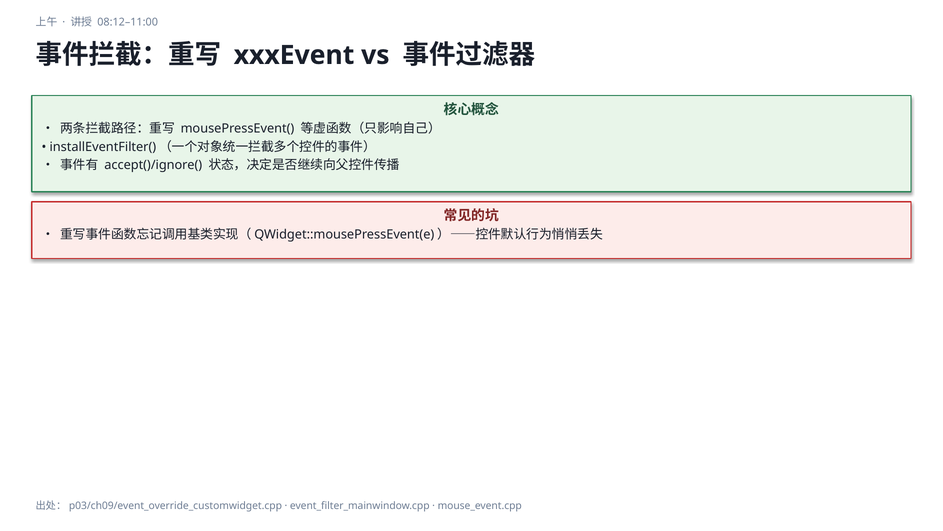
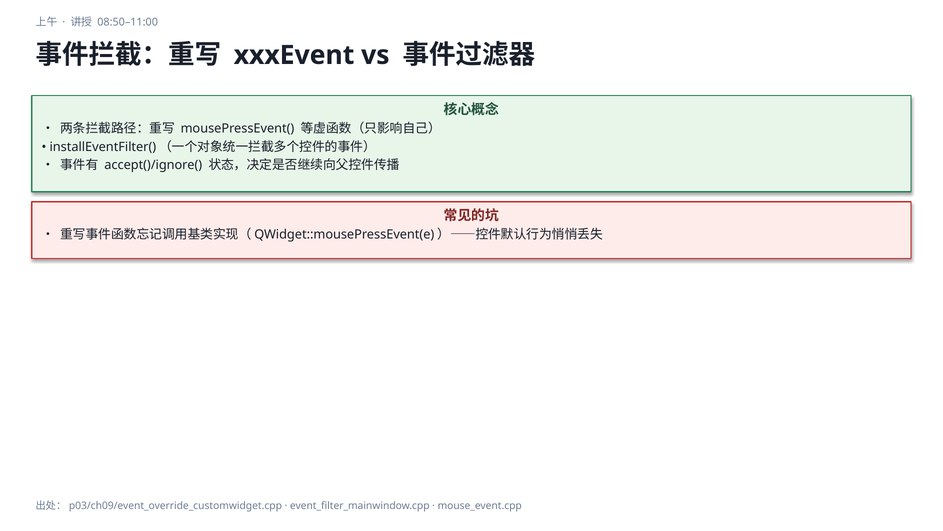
08:12–11:00: 08:12–11:00 -> 08:50–11:00
